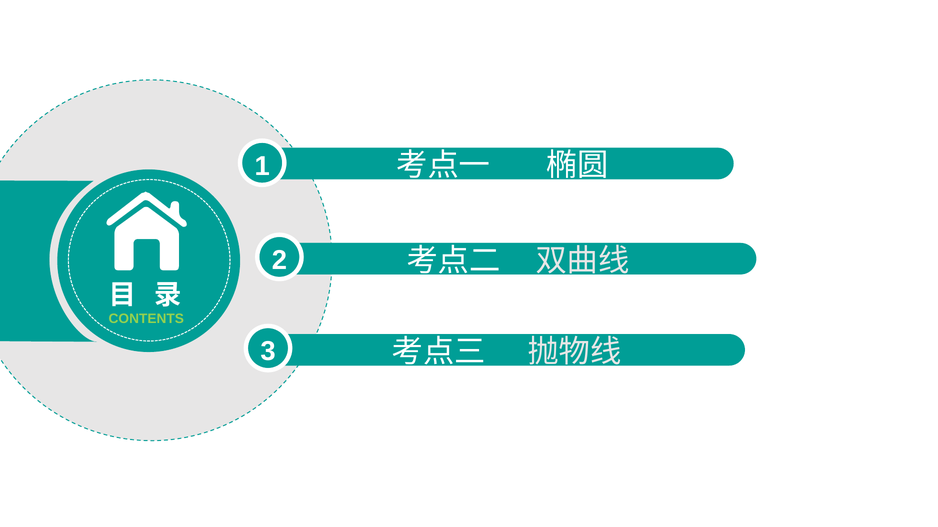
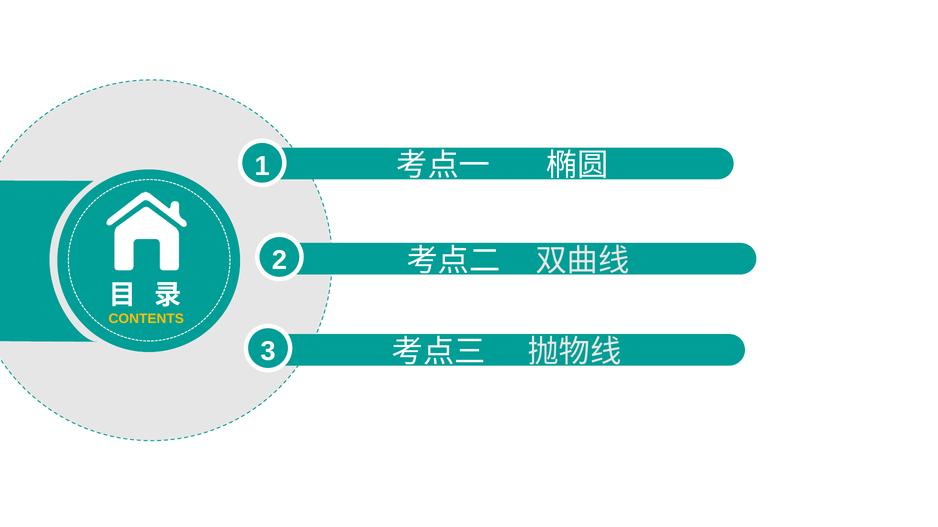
CONTENTS colour: light green -> yellow
